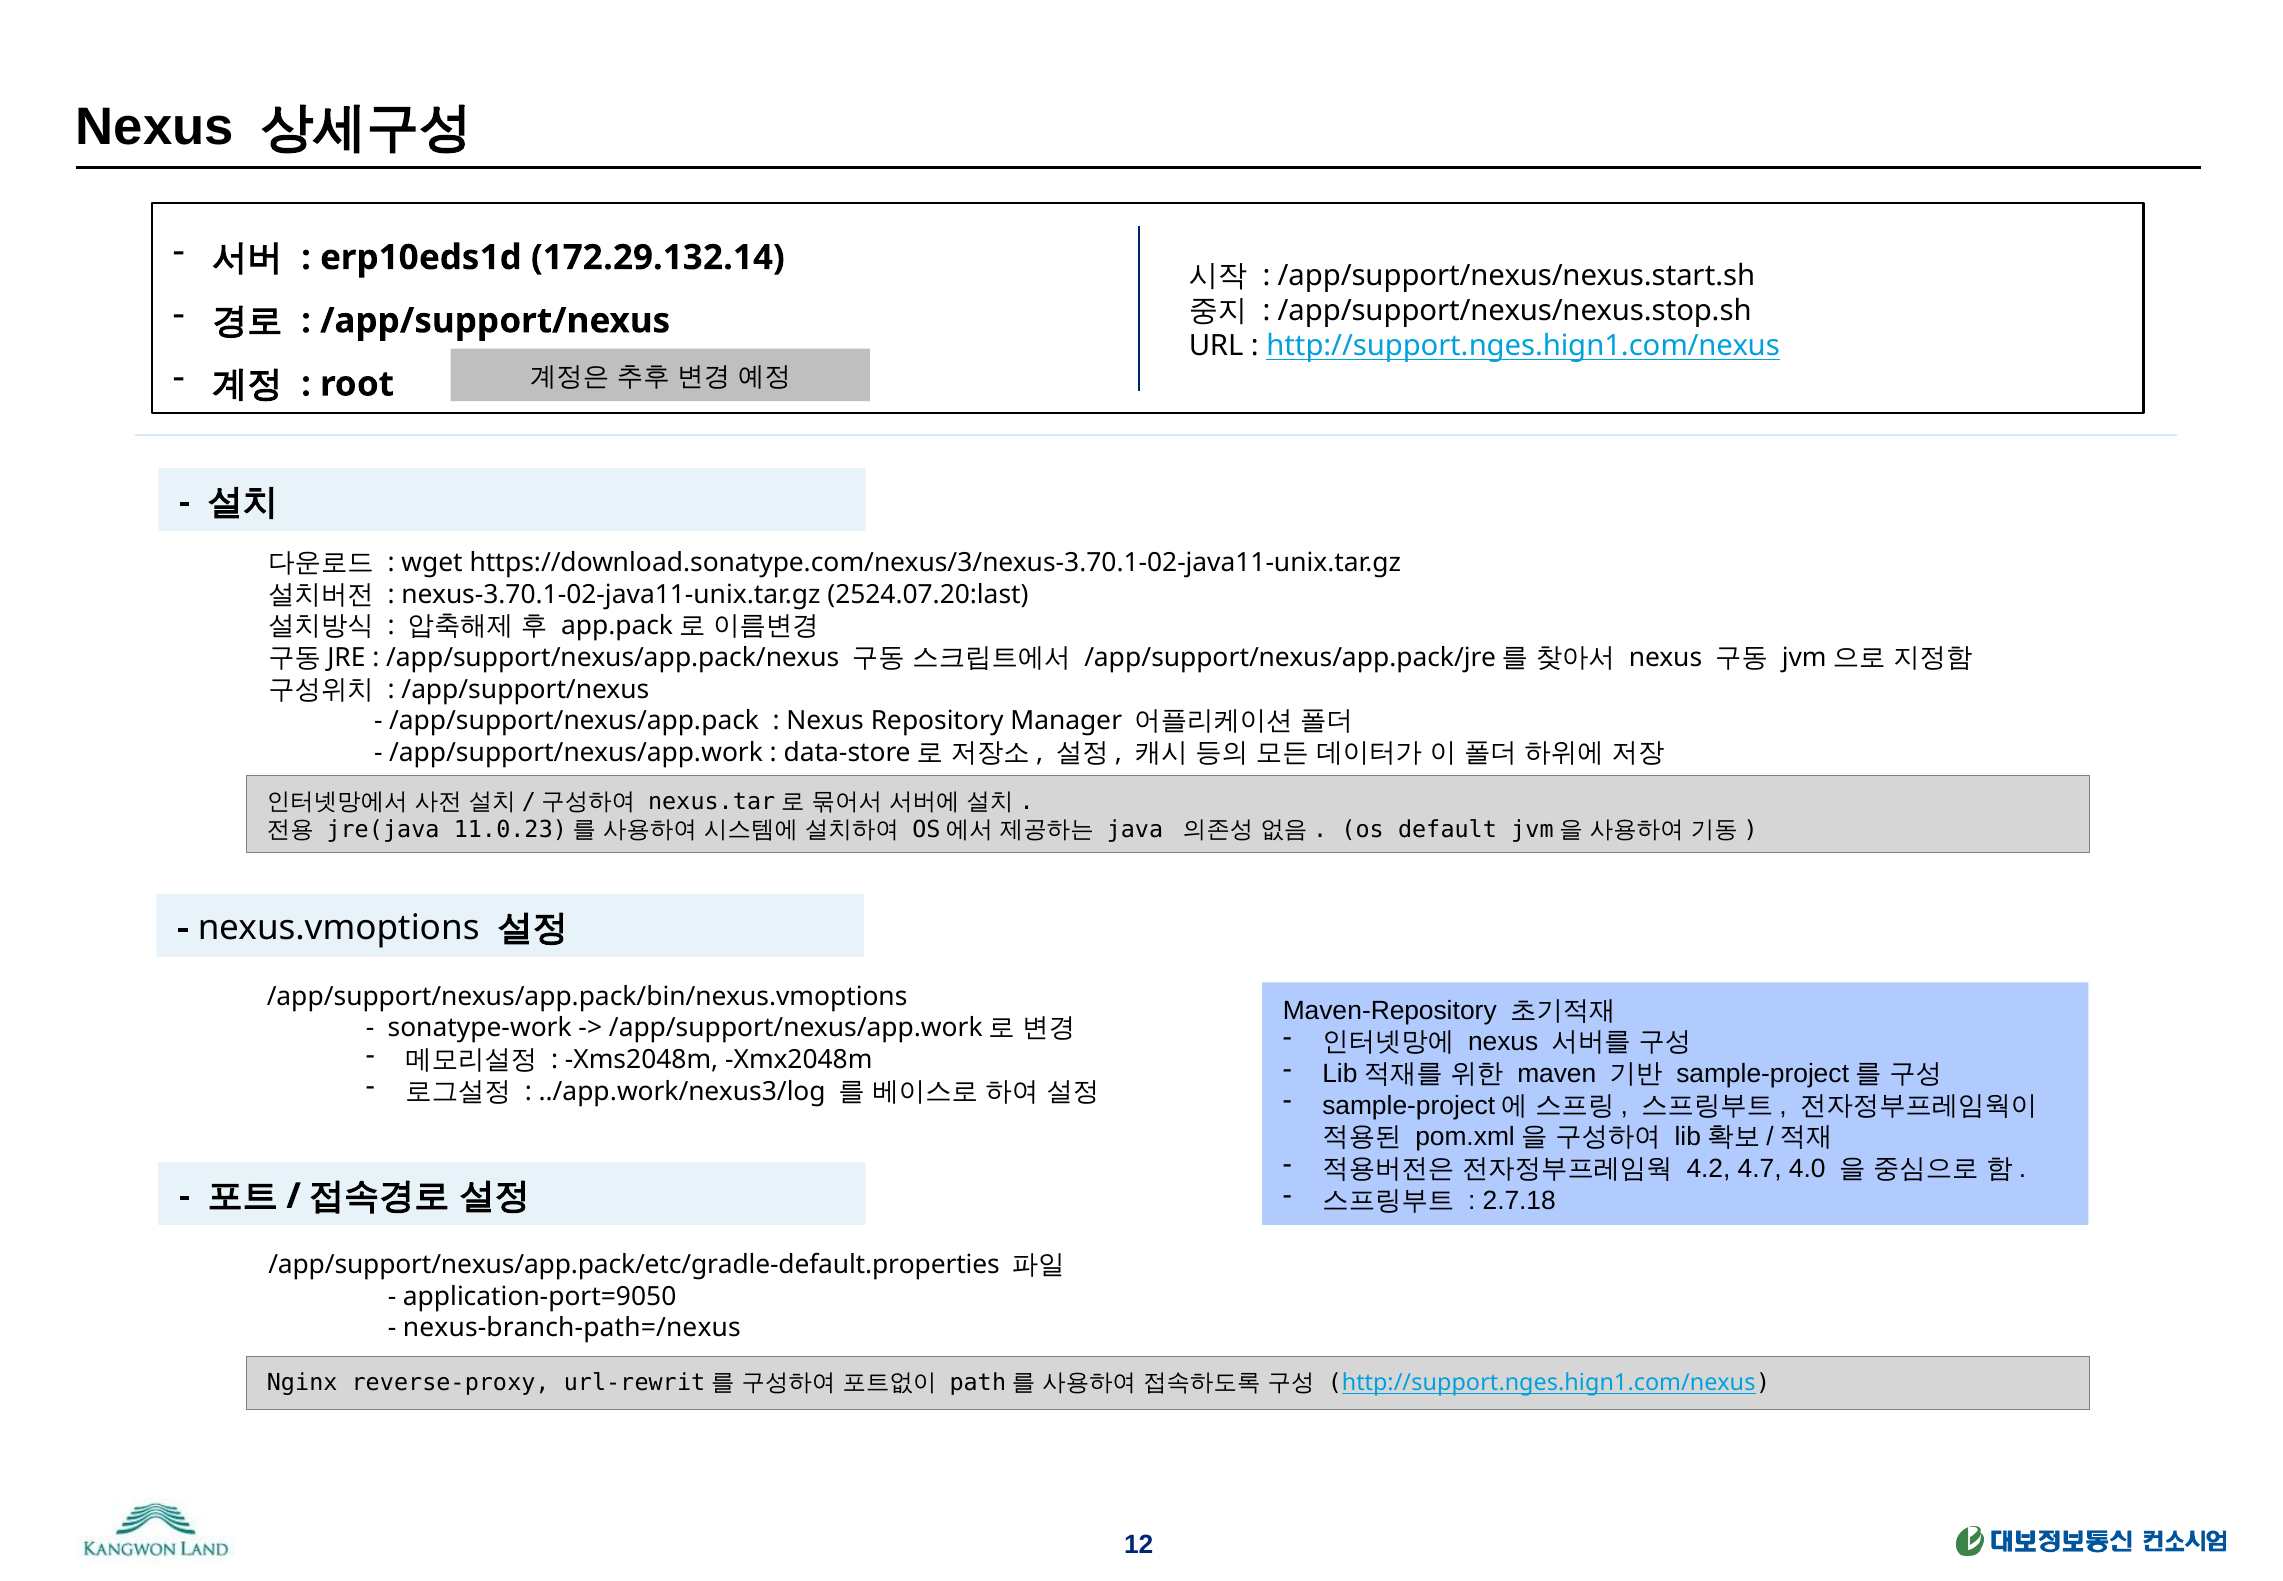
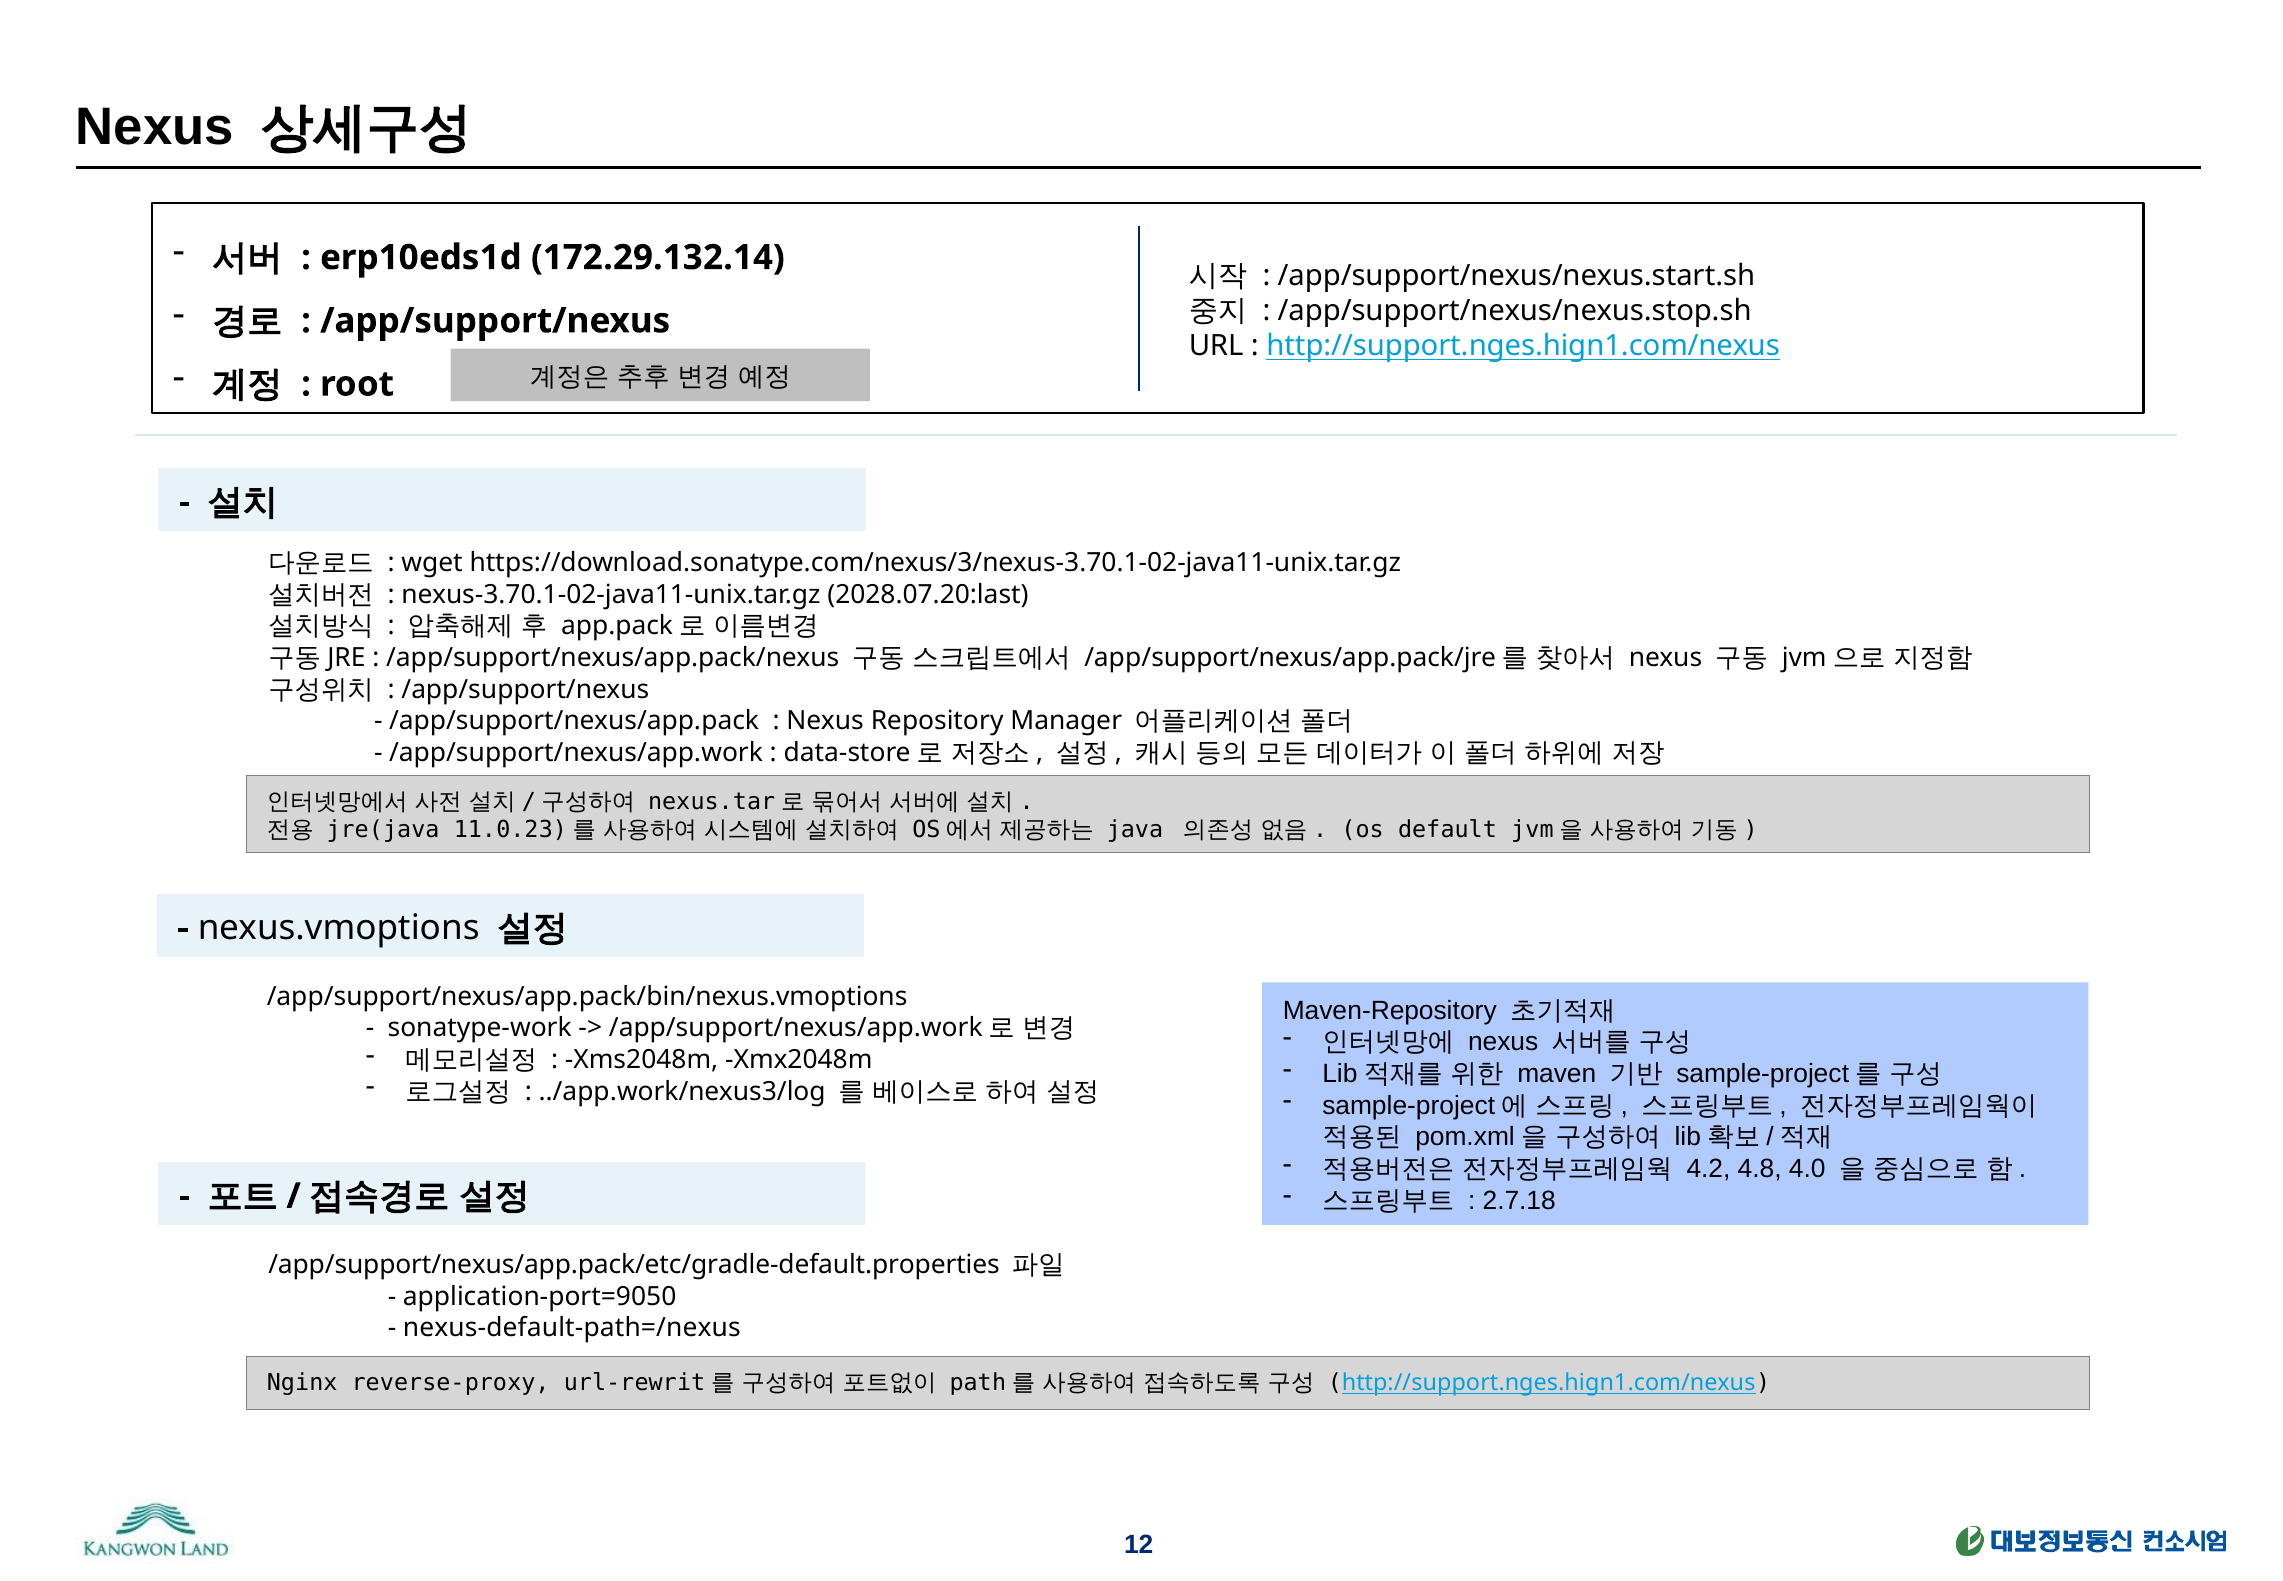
2524.07.20:last: 2524.07.20:last -> 2028.07.20:last
4.7: 4.7 -> 4.8
nexus-branch-path=/nexus: nexus-branch-path=/nexus -> nexus-default-path=/nexus
